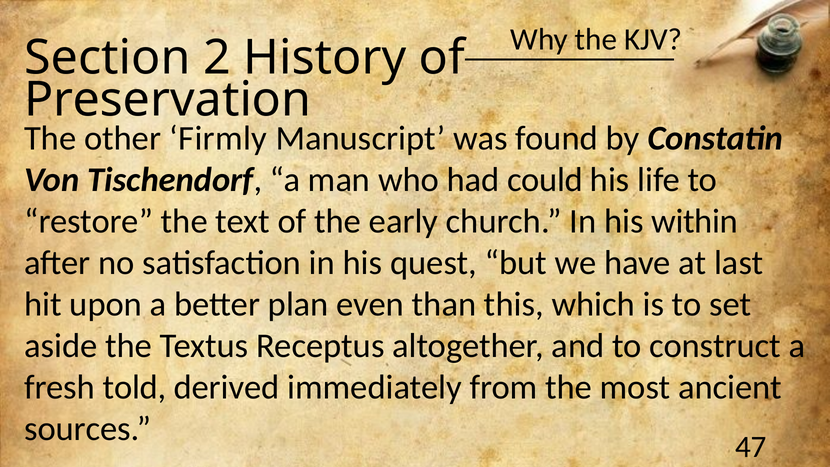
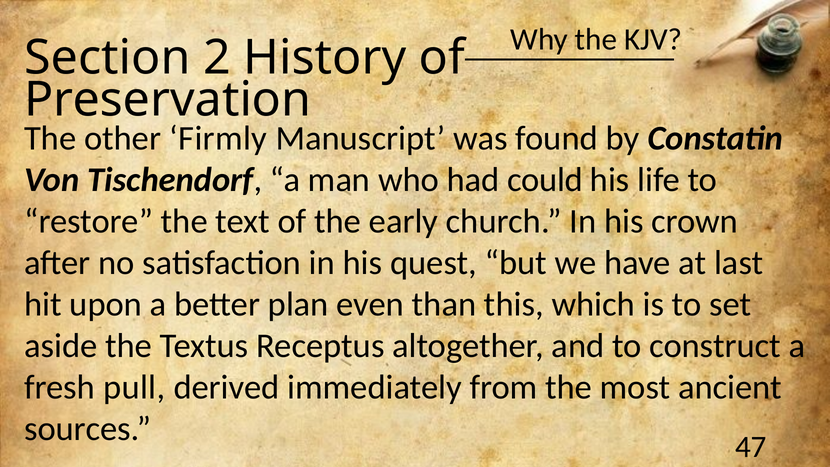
within: within -> crown
told: told -> pull
